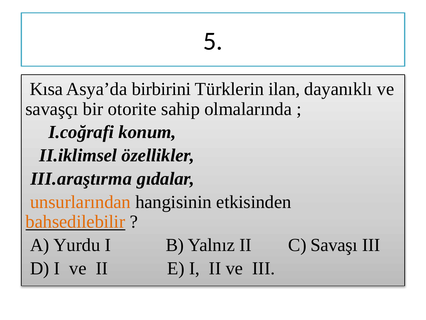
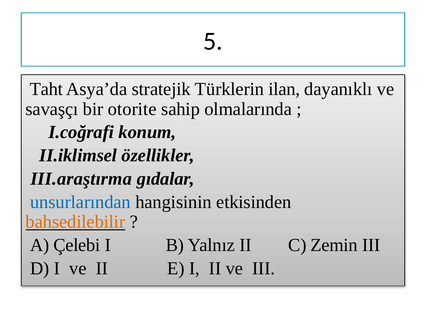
Kısa: Kısa -> Taht
birbirini: birbirini -> stratejik
unsurlarından colour: orange -> blue
Yurdu: Yurdu -> Çelebi
Savaşı: Savaşı -> Zemin
